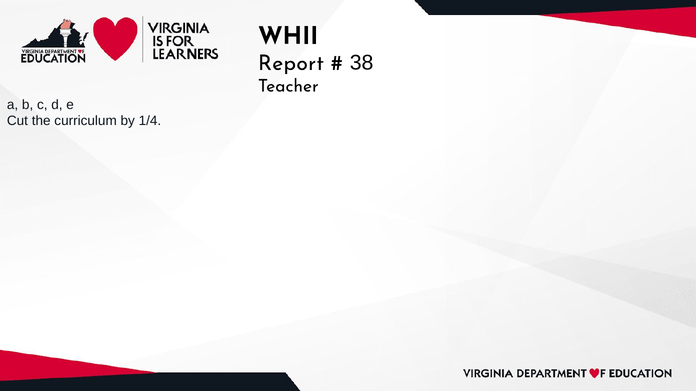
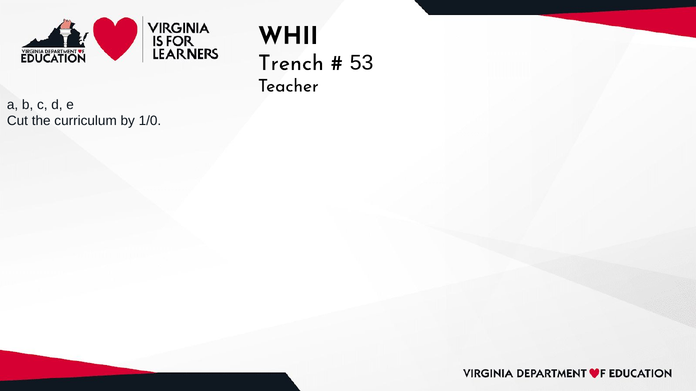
Report: Report -> Trench
38: 38 -> 53
1/4: 1/4 -> 1/0
